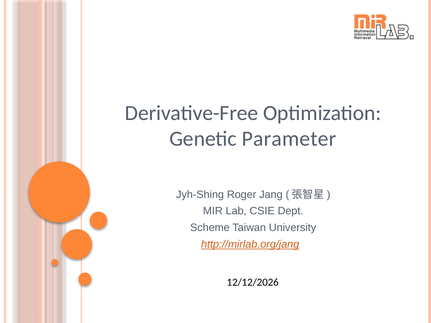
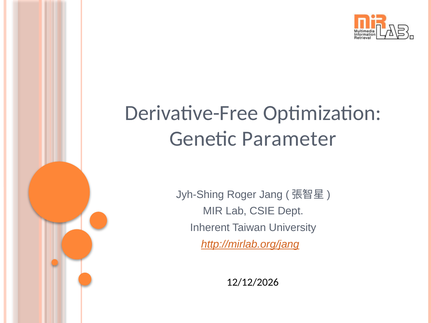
Scheme: Scheme -> Inherent
